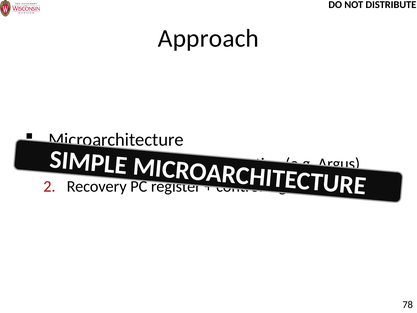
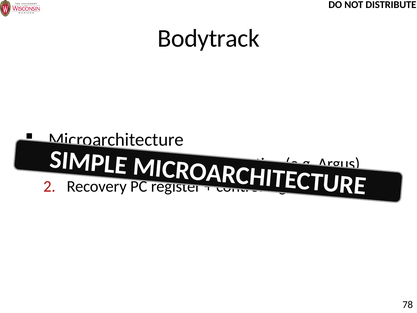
Approach: Approach -> Bodytrack
